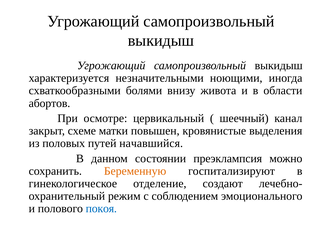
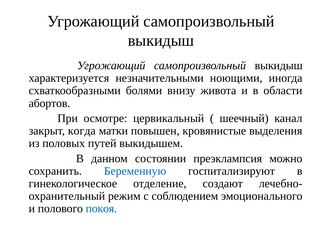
схеме: схеме -> когда
начавшийся: начавшийся -> выкидышем
Беременную colour: orange -> blue
